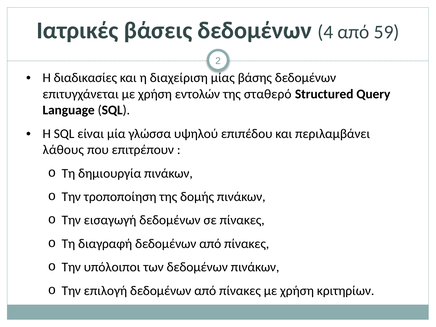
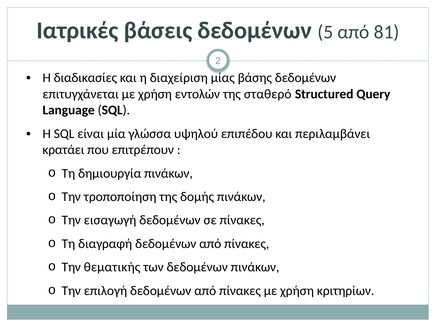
4: 4 -> 5
59: 59 -> 81
λάθους: λάθους -> κρατάει
υπόλοιποι: υπόλοιποι -> θεματικής
